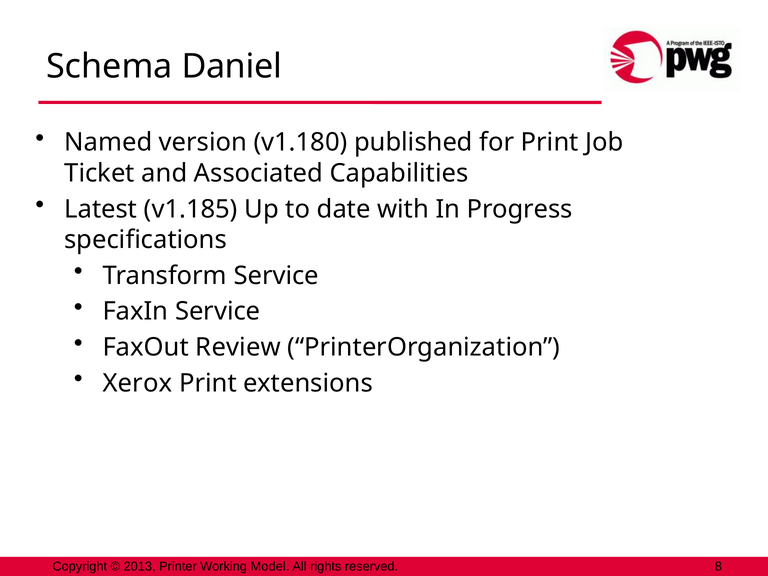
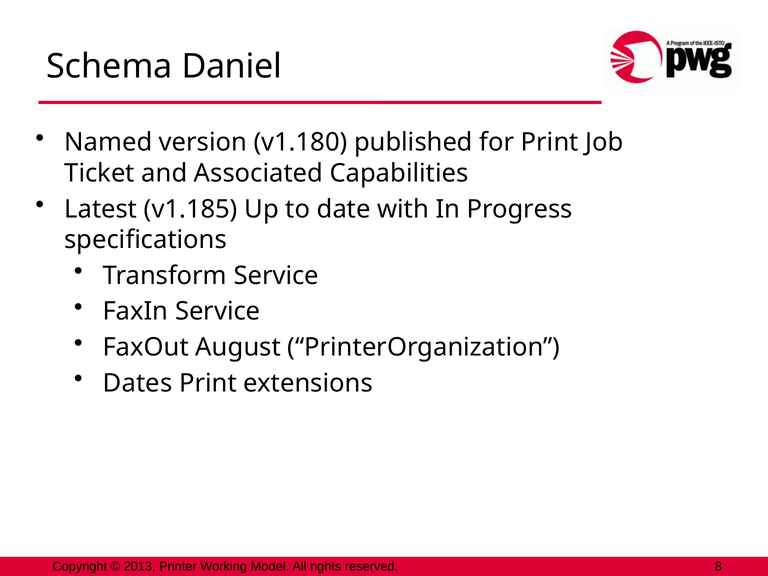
Review: Review -> August
Xerox: Xerox -> Dates
